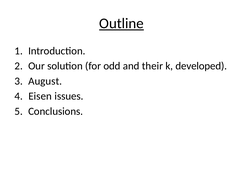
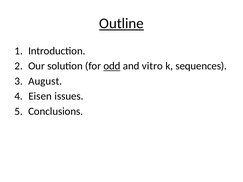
odd underline: none -> present
their: their -> vitro
developed: developed -> sequences
